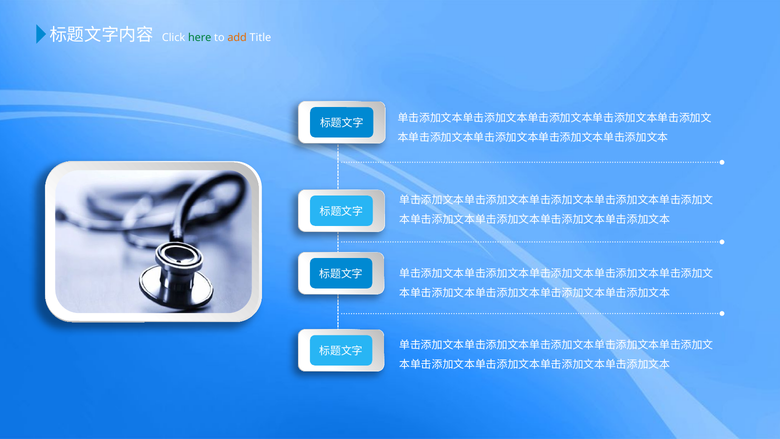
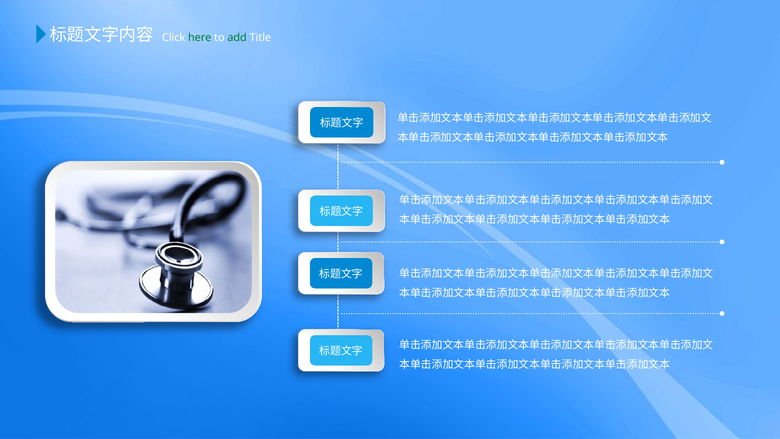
add colour: orange -> green
